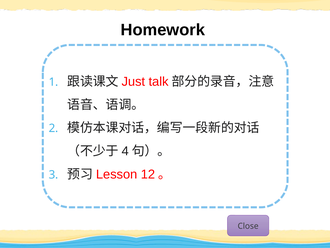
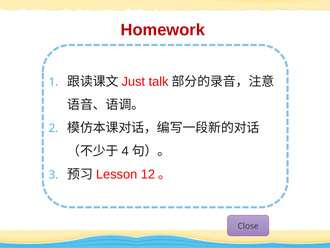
Homework colour: black -> red
